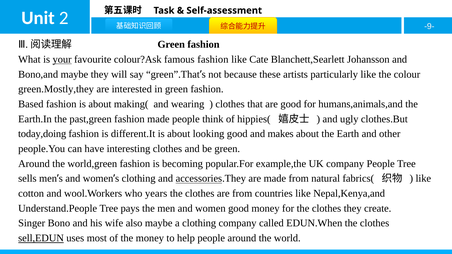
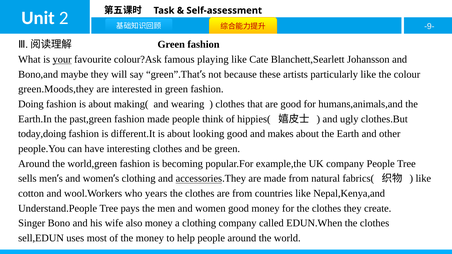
famous fashion: fashion -> playing
green.Mostly,they: green.Mostly,they -> green.Moods,they
Based: Based -> Doing
also maybe: maybe -> money
sell,EDUN underline: present -> none
